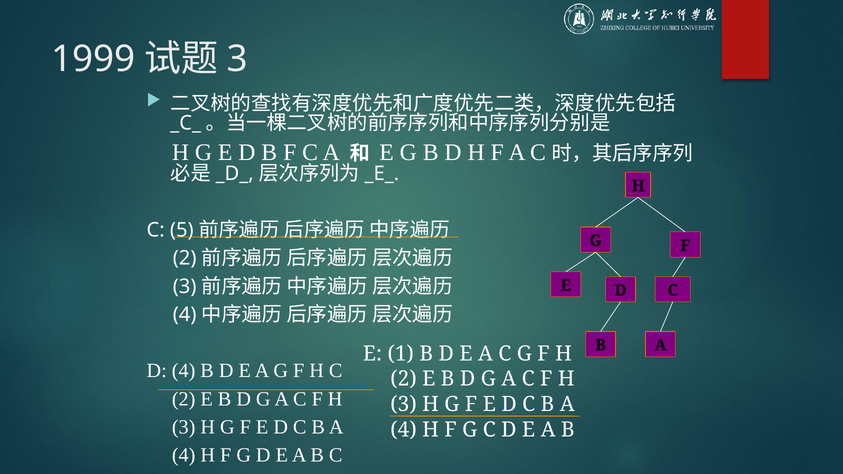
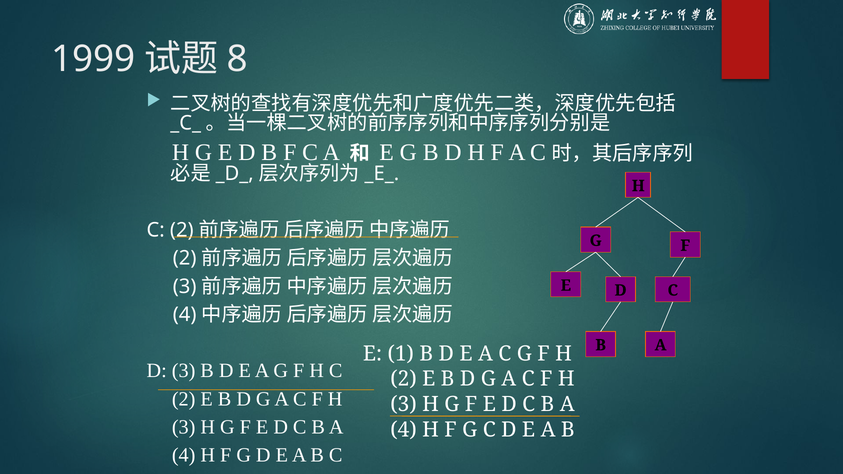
3 at (237, 59): 3 -> 8
5 at (182, 230): 5 -> 2
D 4: 4 -> 3
